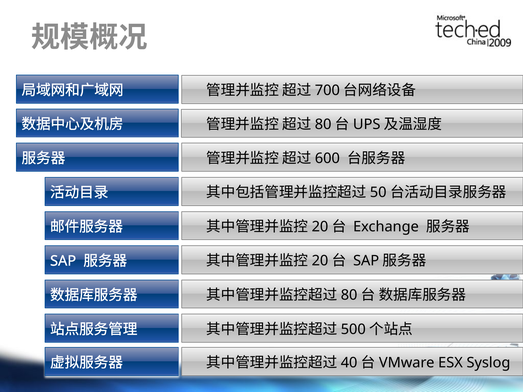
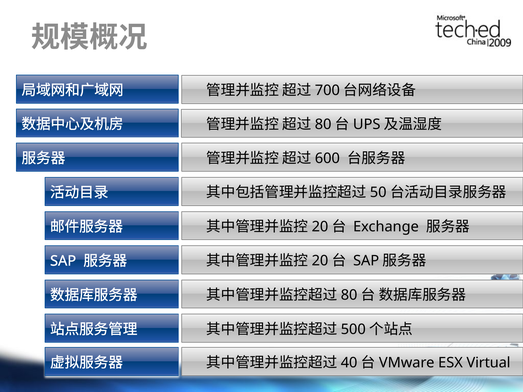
Syslog: Syslog -> Virtual
